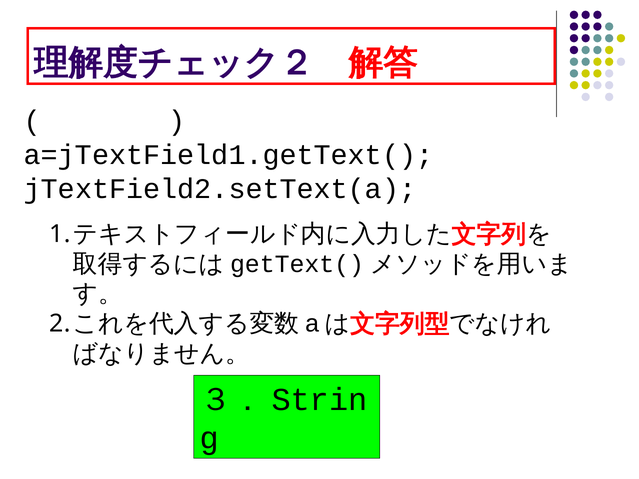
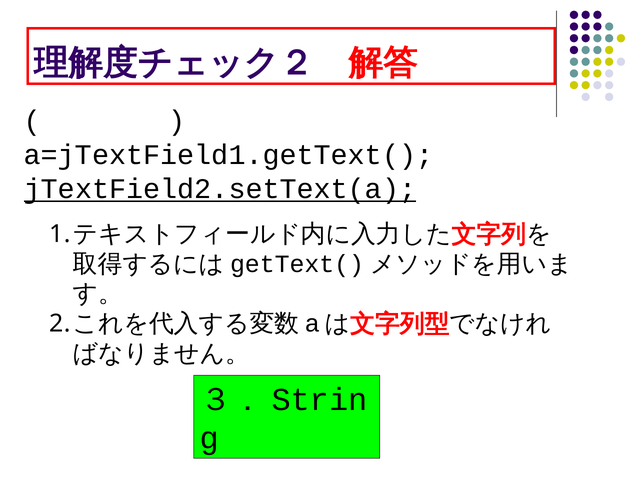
jTextField2.setText(a underline: none -> present
